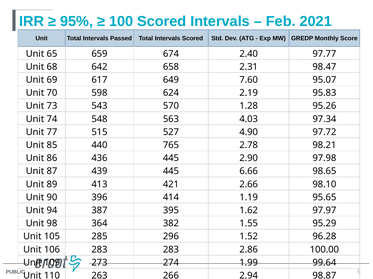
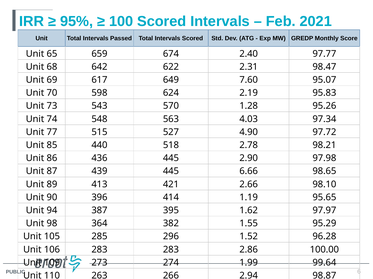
658: 658 -> 622
765: 765 -> 518
